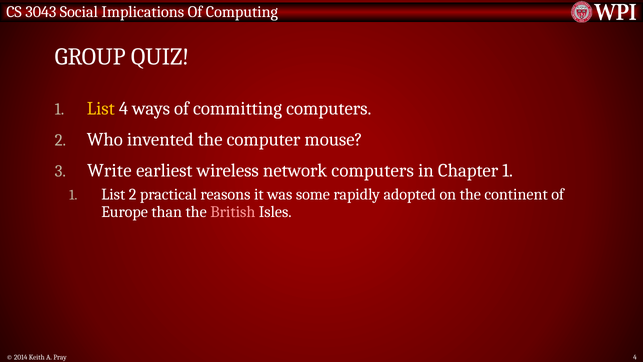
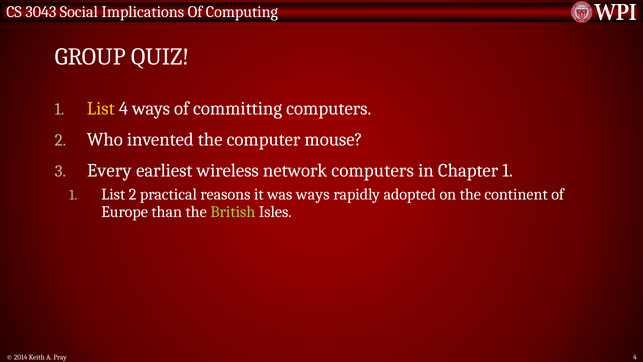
Write: Write -> Every
was some: some -> ways
British colour: pink -> light green
